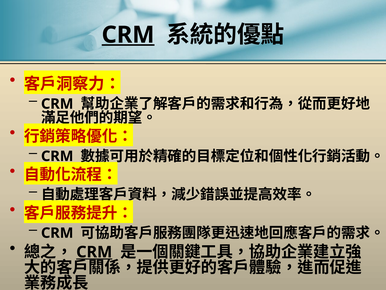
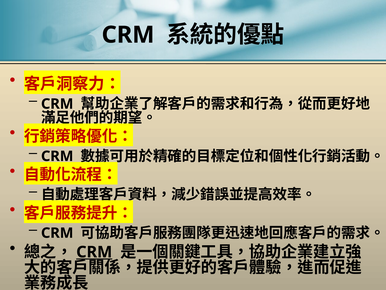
CRM at (128, 35) underline: present -> none
